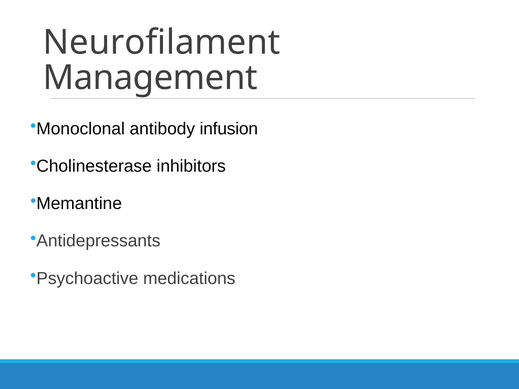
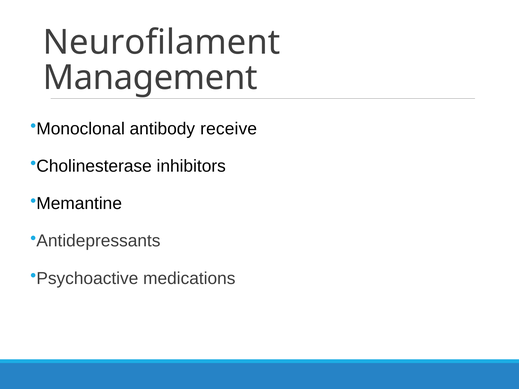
infusion: infusion -> receive
